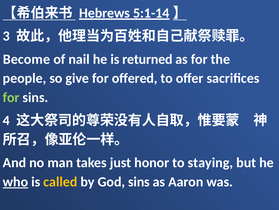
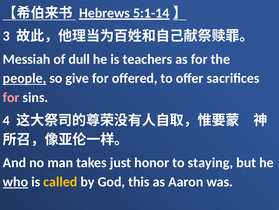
Become: Become -> Messiah
nail: nail -> dull
returned: returned -> teachers
people underline: none -> present
for at (11, 97) colour: light green -> pink
God sins: sins -> this
